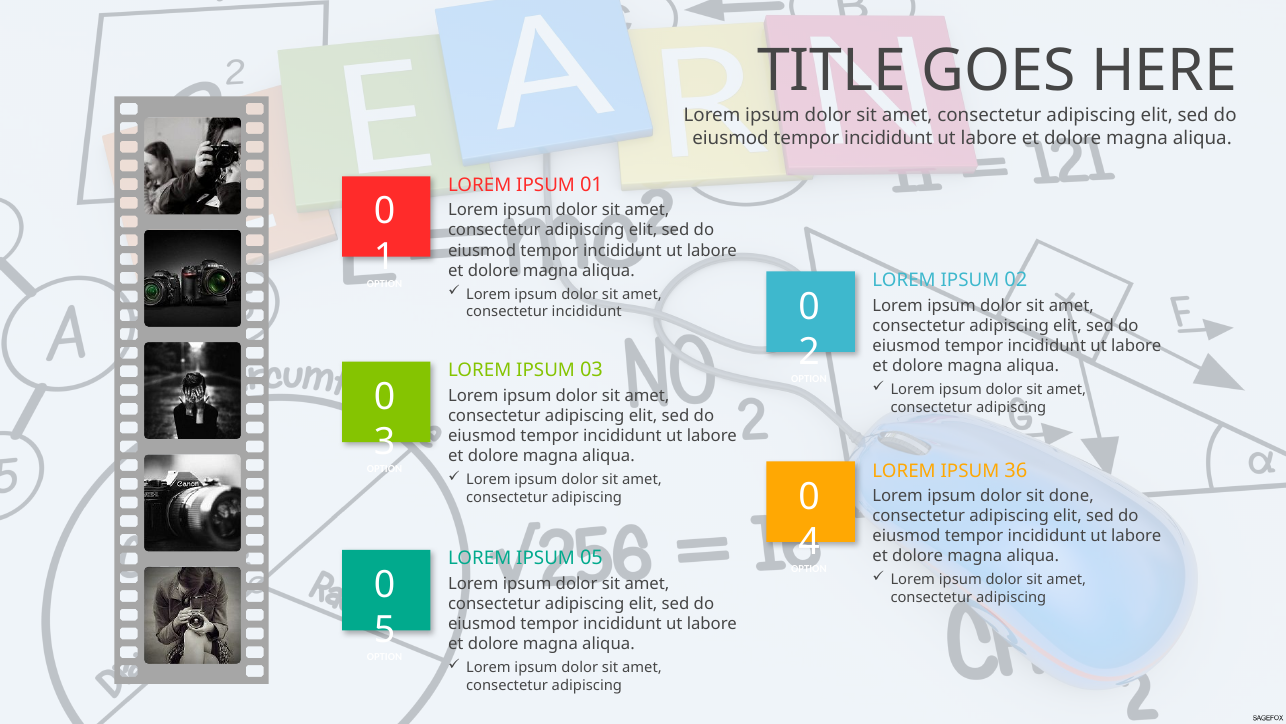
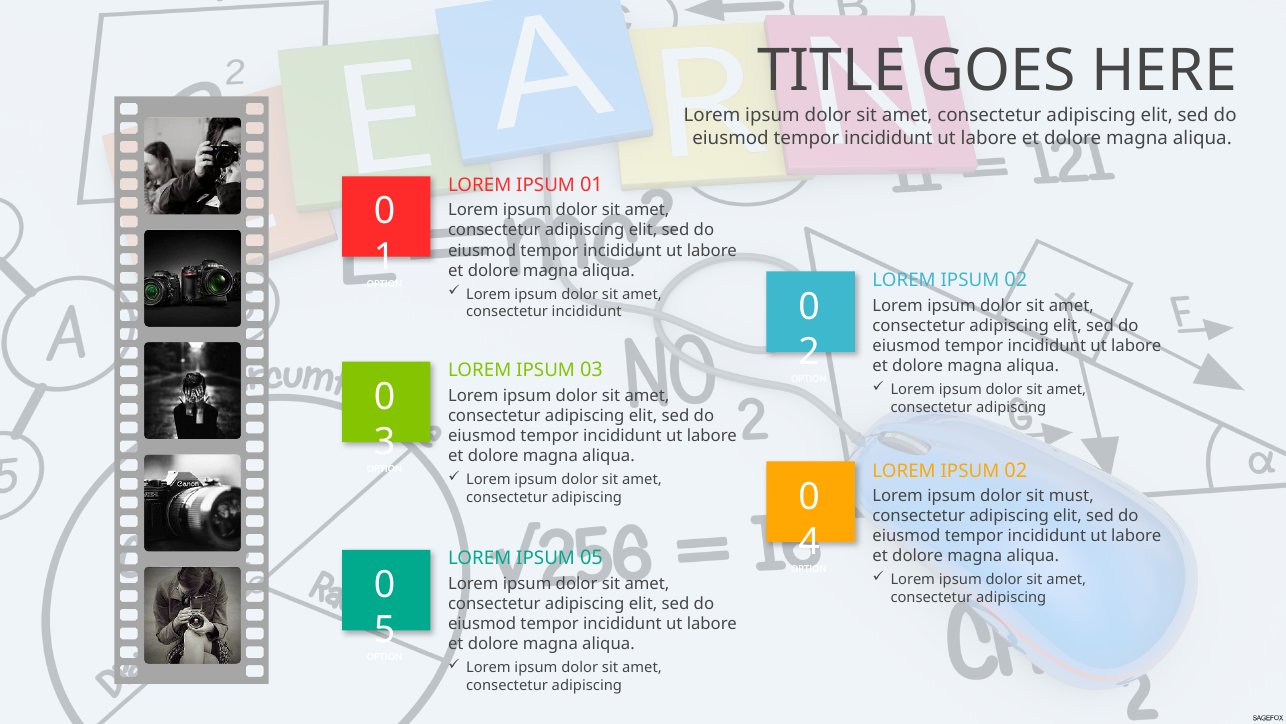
36 at (1016, 470): 36 -> 02
done: done -> must
